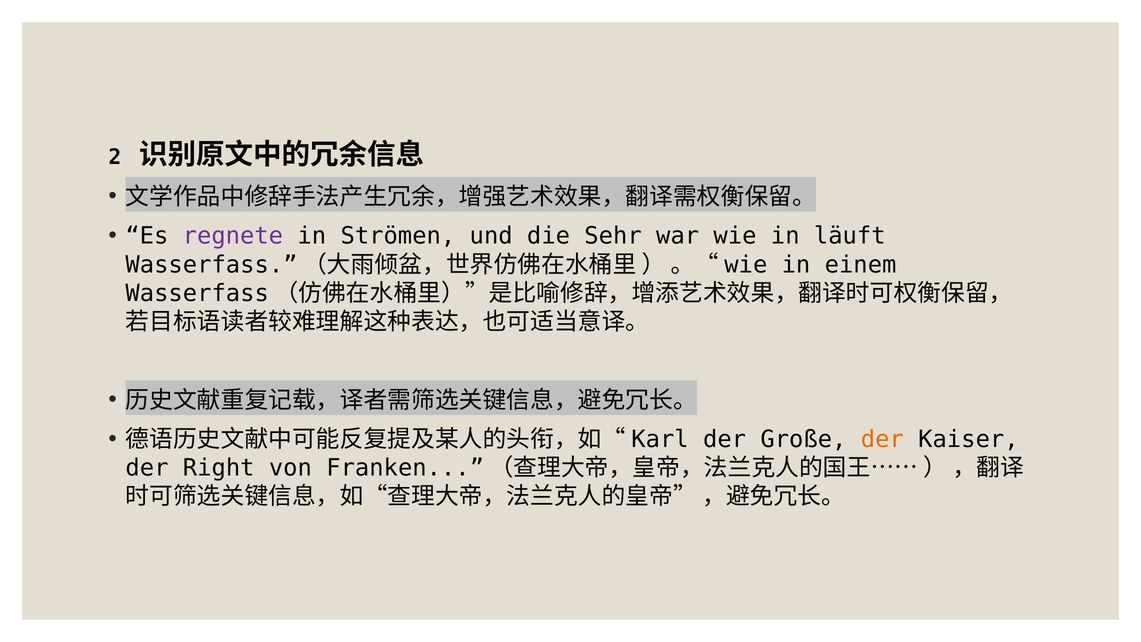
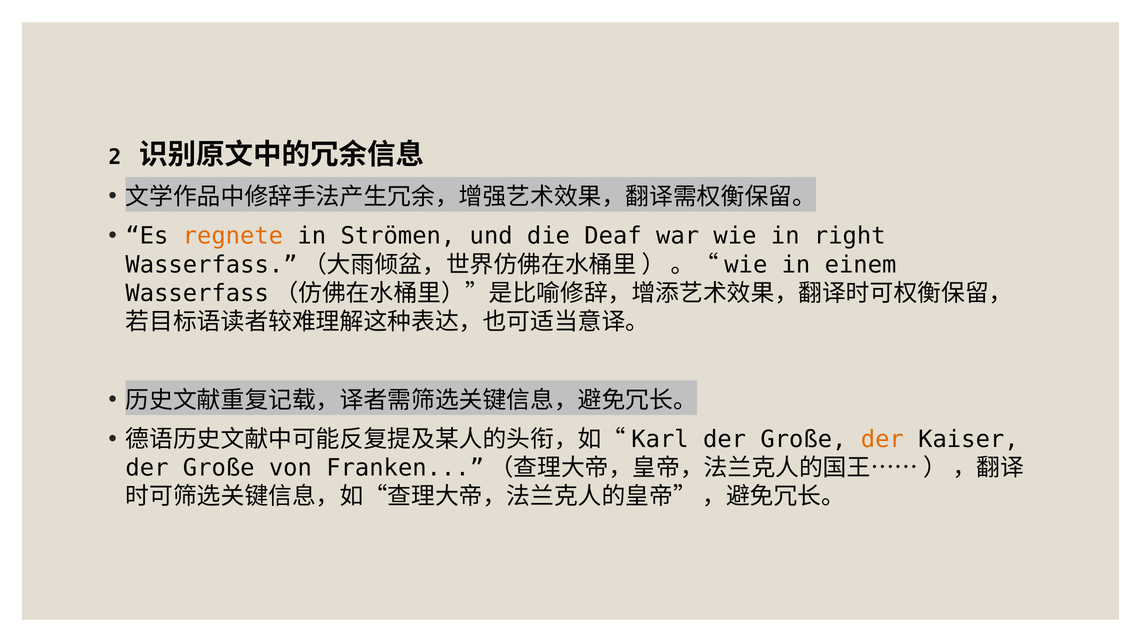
regnete colour: purple -> orange
Sehr: Sehr -> Deaf
läuft: läuft -> right
Right at (219, 468): Right -> Große
